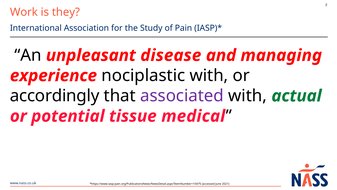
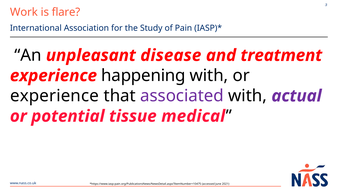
they: they -> flare
managing: managing -> treatment
nociplastic: nociplastic -> happening
accordingly at (55, 96): accordingly -> experience
actual colour: green -> purple
